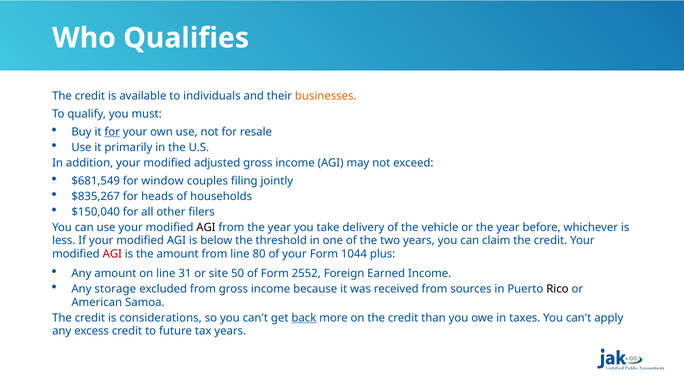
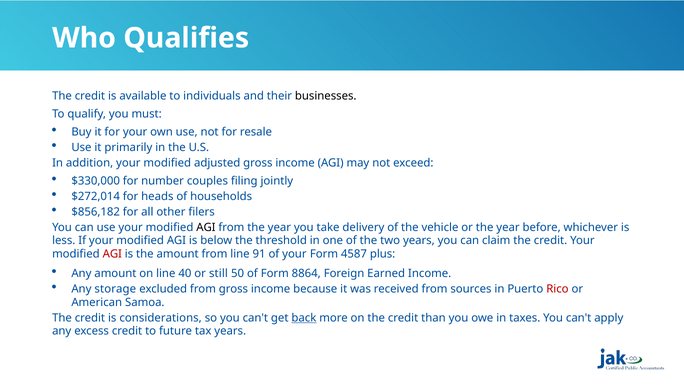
businesses colour: orange -> black
for at (112, 132) underline: present -> none
$681,549: $681,549 -> $330,000
window: window -> number
$835,267: $835,267 -> $272,014
$150,040: $150,040 -> $856,182
80: 80 -> 91
1044: 1044 -> 4587
31: 31 -> 40
site: site -> still
2552: 2552 -> 8864
Rico colour: black -> red
